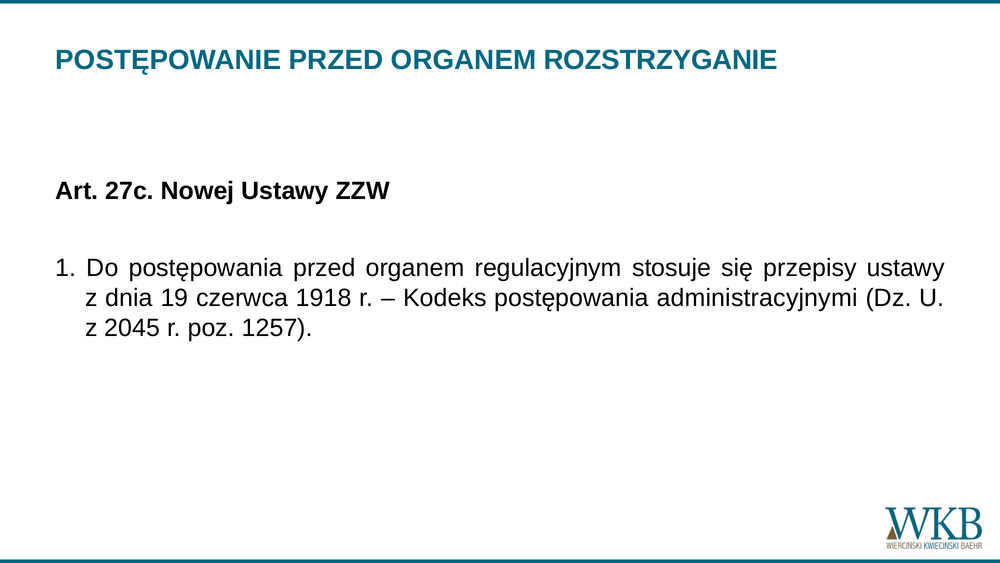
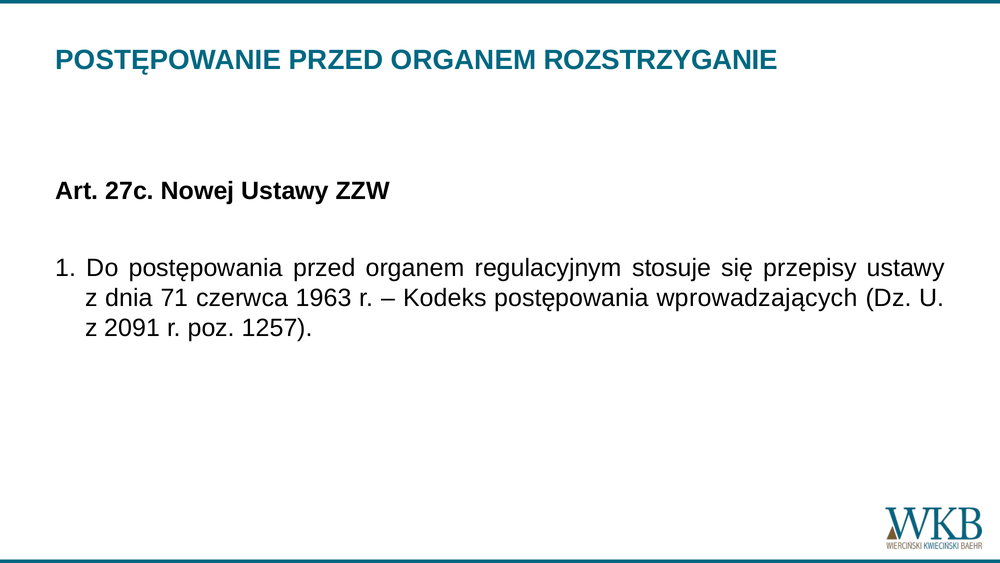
19: 19 -> 71
1918: 1918 -> 1963
administracyjnymi: administracyjnymi -> wprowadzających
2045: 2045 -> 2091
